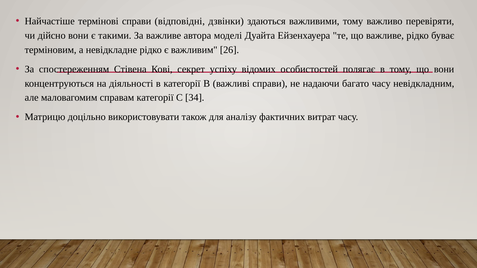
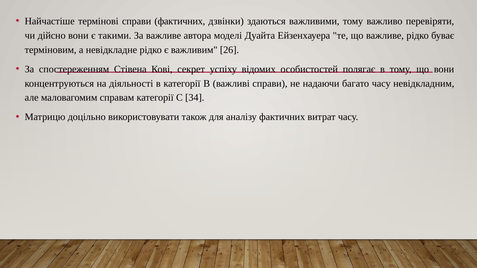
справи відповідні: відповідні -> фактичних
